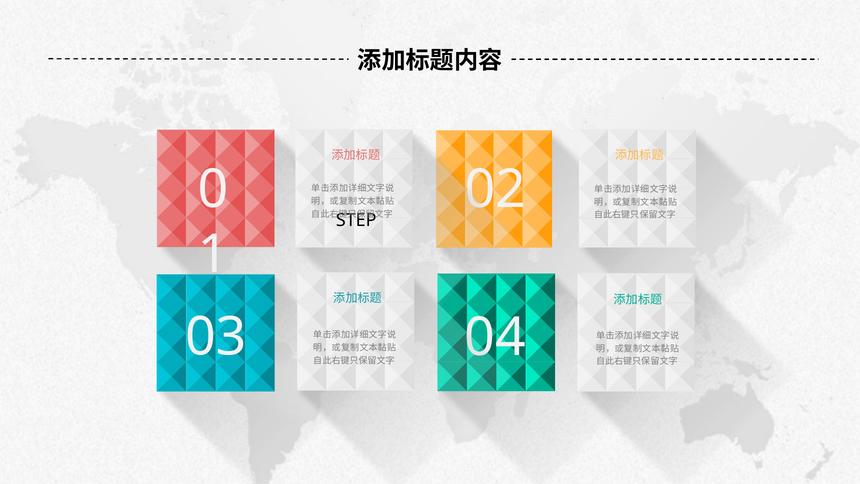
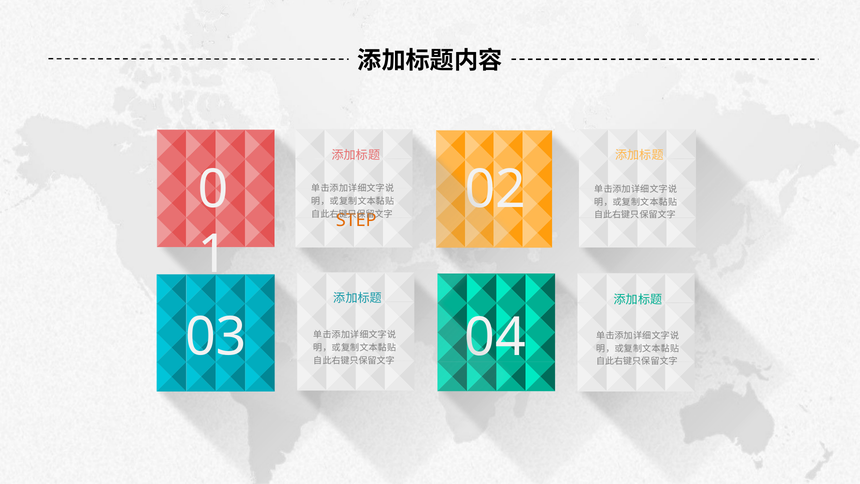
STEP colour: black -> orange
